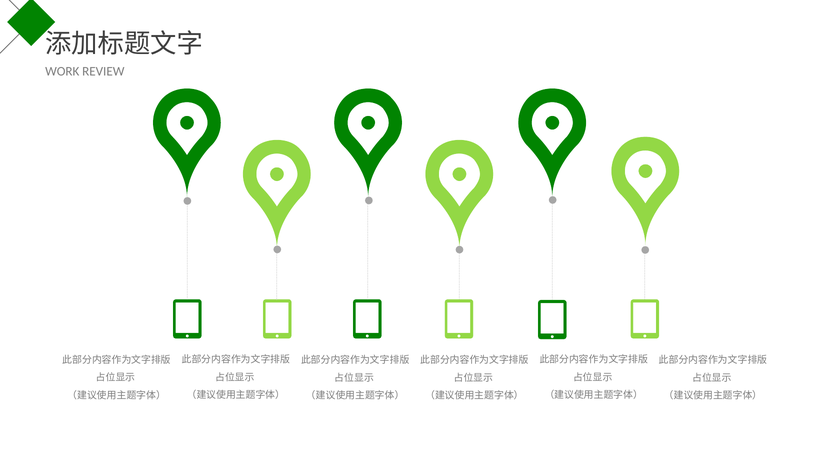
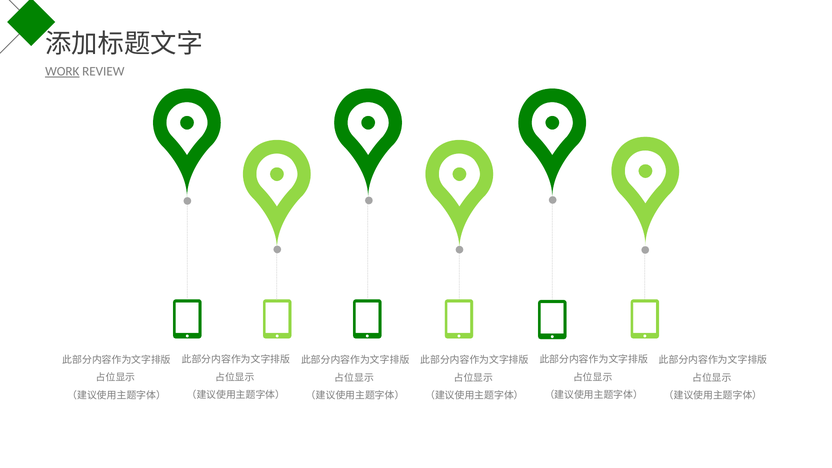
WORK underline: none -> present
